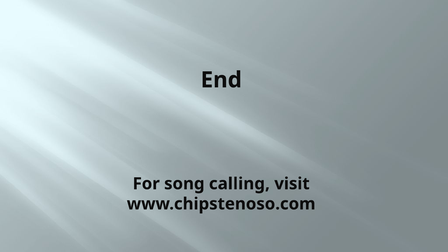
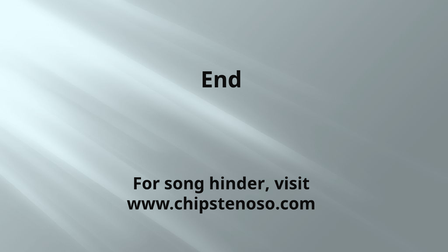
calling: calling -> hinder
